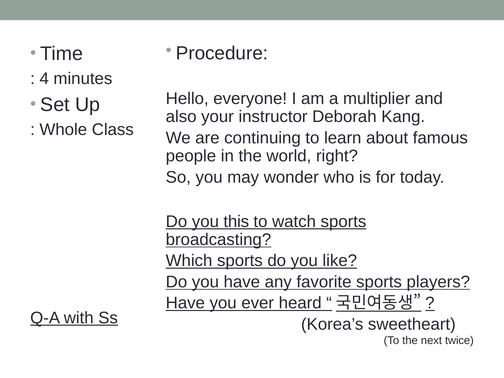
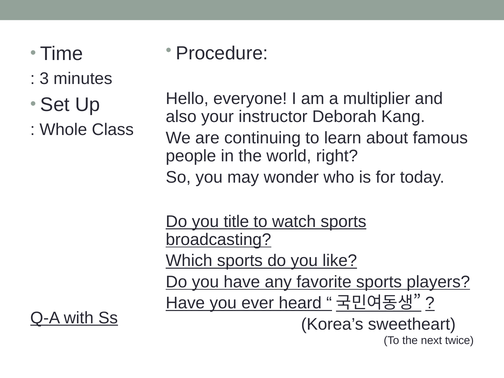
4: 4 -> 3
this: this -> title
